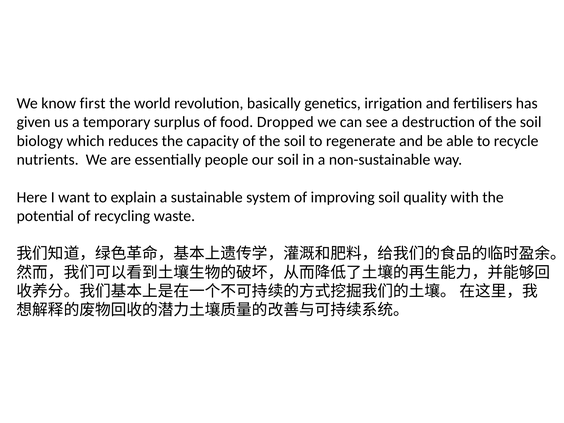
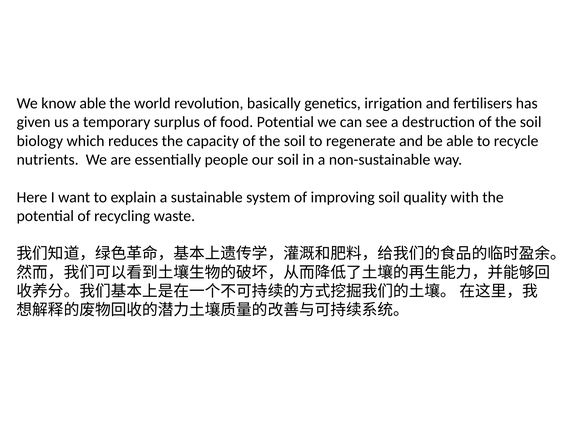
know first: first -> able
food Dropped: Dropped -> Potential
